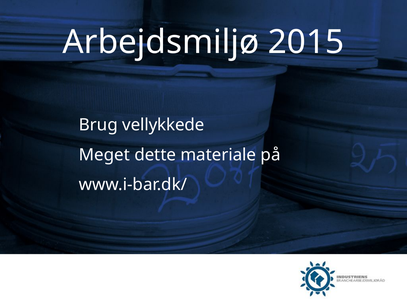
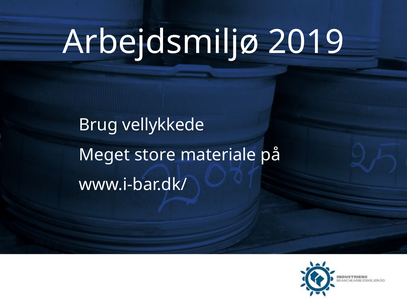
2015: 2015 -> 2019
dette: dette -> store
